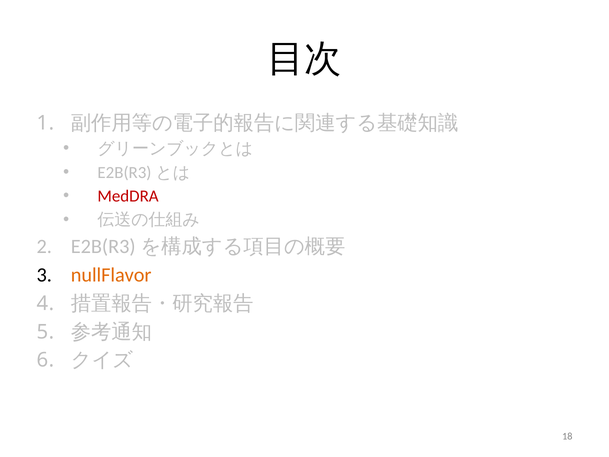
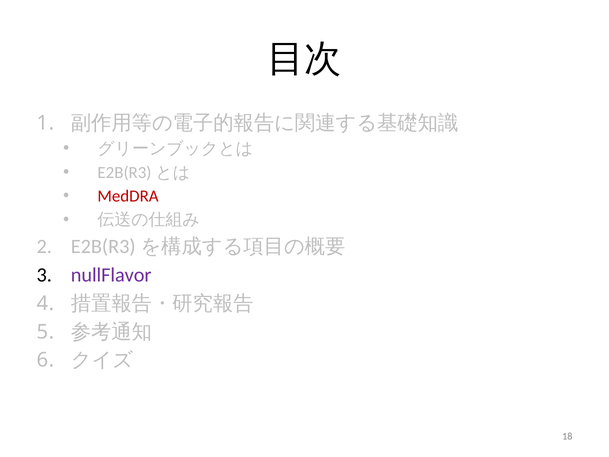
nullFlavor colour: orange -> purple
